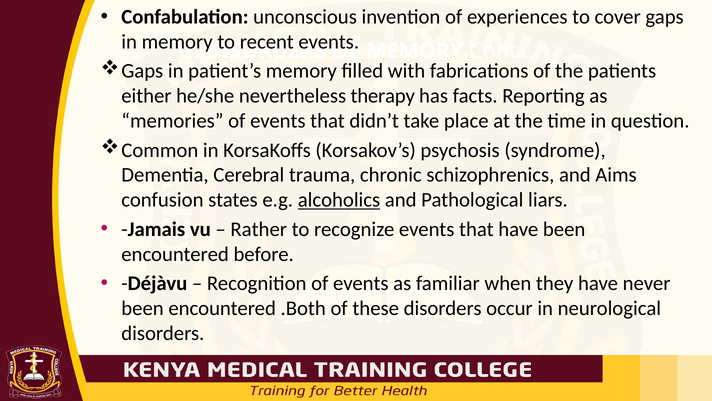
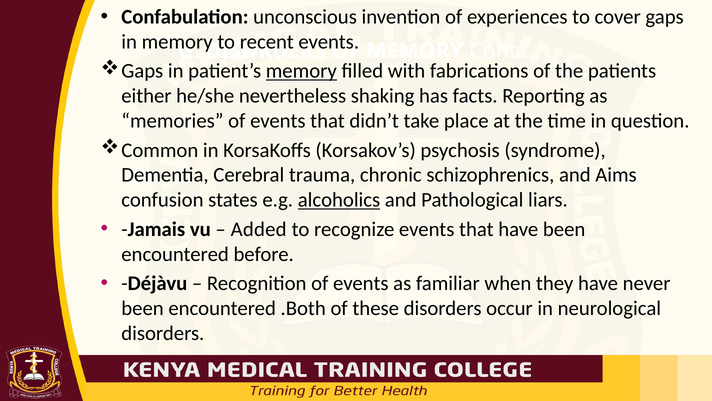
memory at (301, 71) underline: none -> present
therapy: therapy -> shaking
Rather: Rather -> Added
